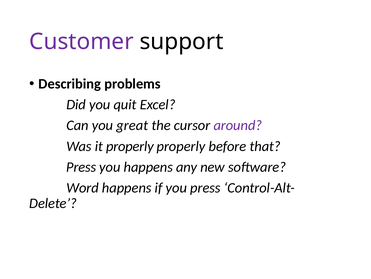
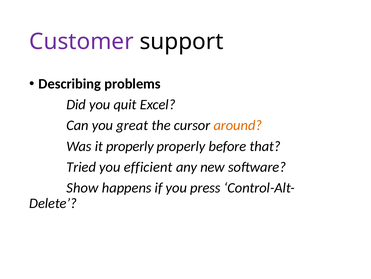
around colour: purple -> orange
Press at (81, 167): Press -> Tried
you happens: happens -> efficient
Word: Word -> Show
